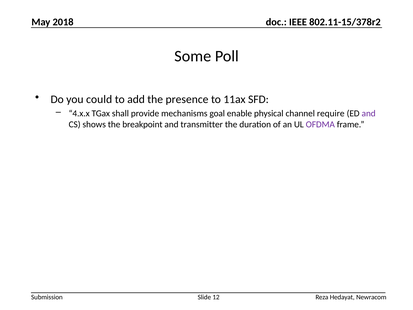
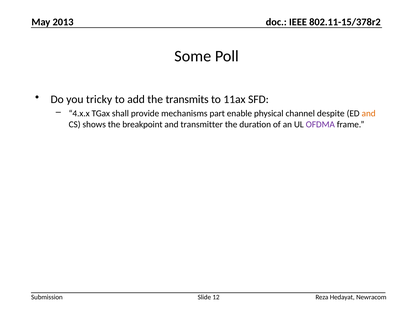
2018: 2018 -> 2013
could: could -> tricky
presence: presence -> transmits
goal: goal -> part
require: require -> despite
and at (369, 113) colour: purple -> orange
